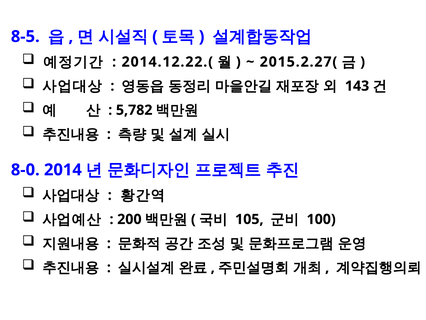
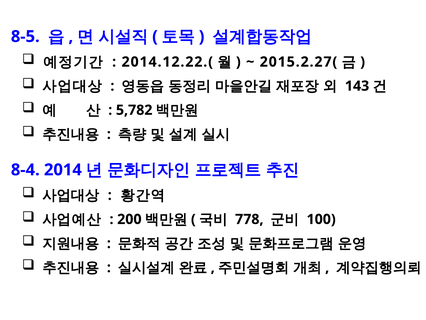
8-0: 8-0 -> 8-4
105: 105 -> 778
